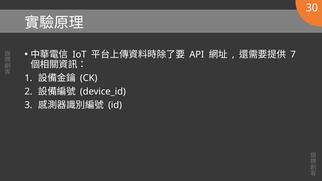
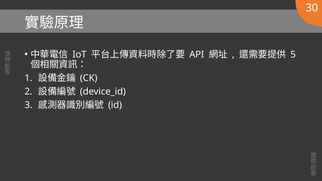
7: 7 -> 5
